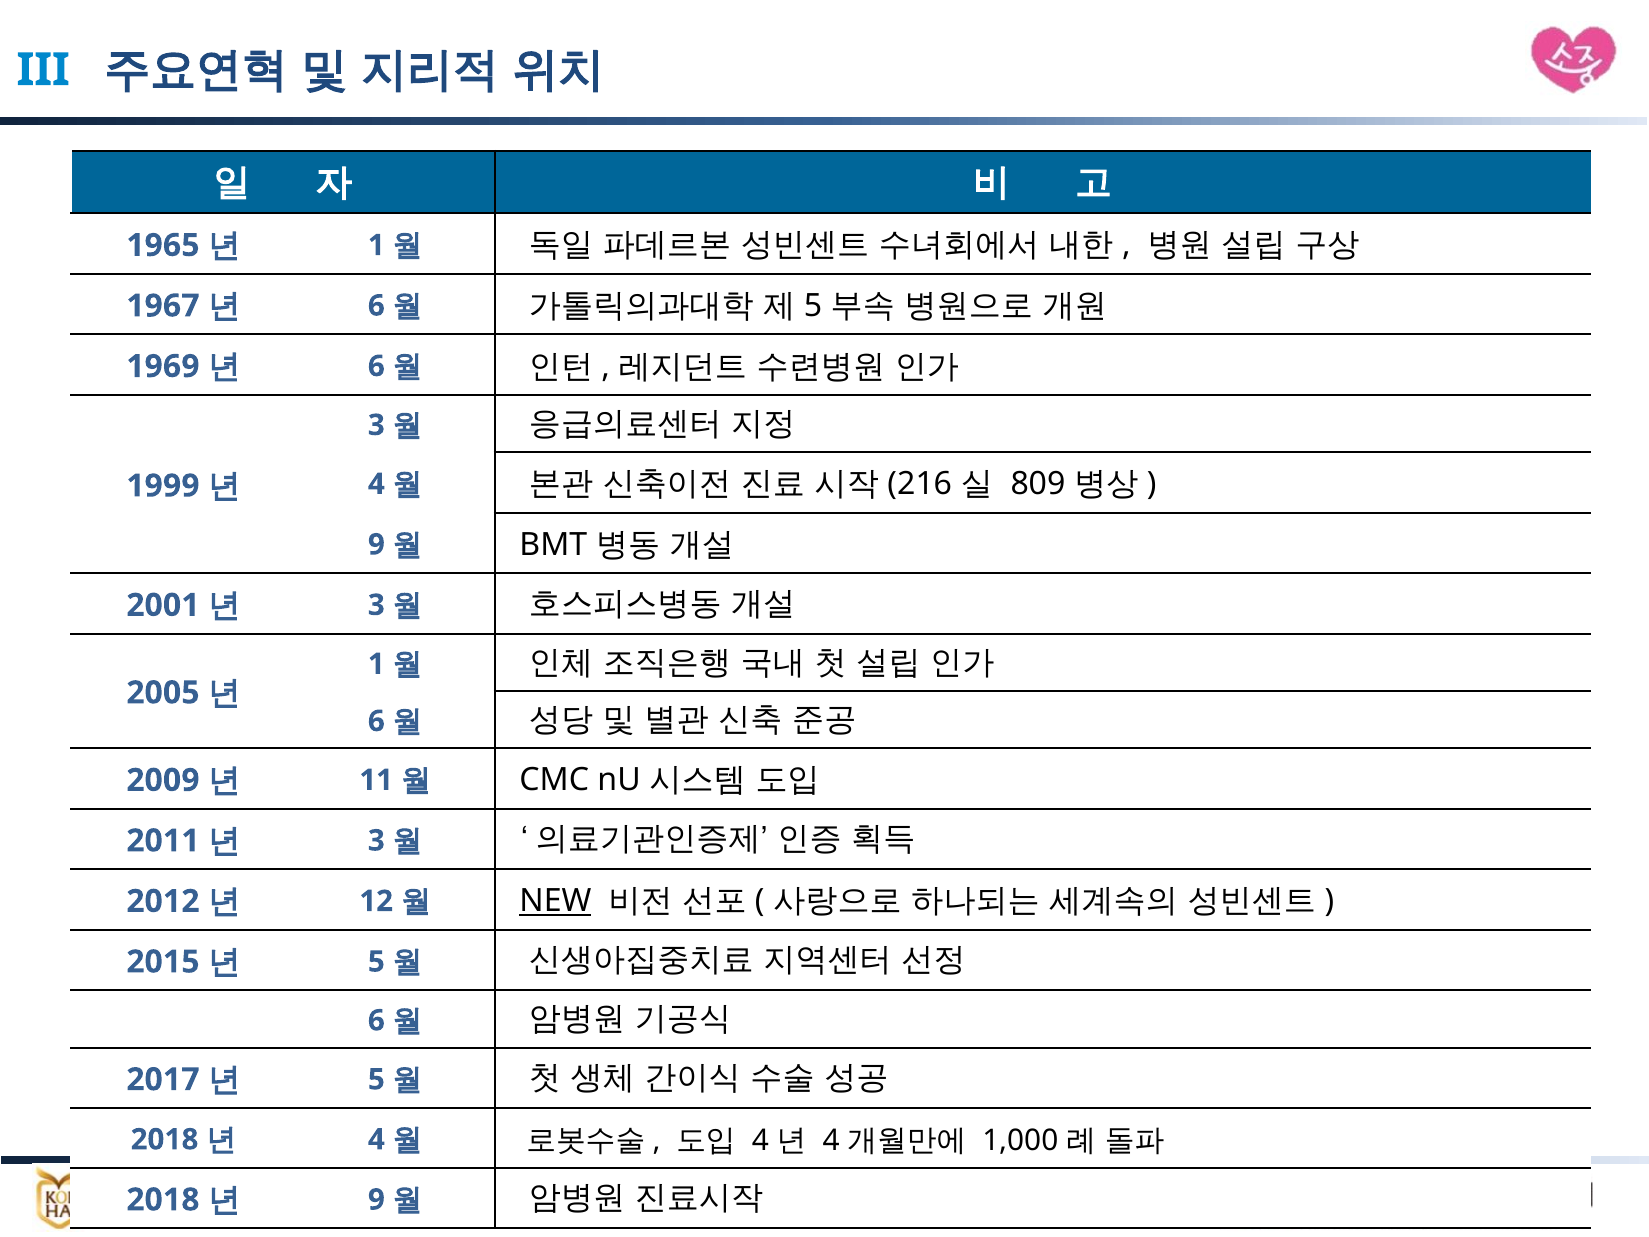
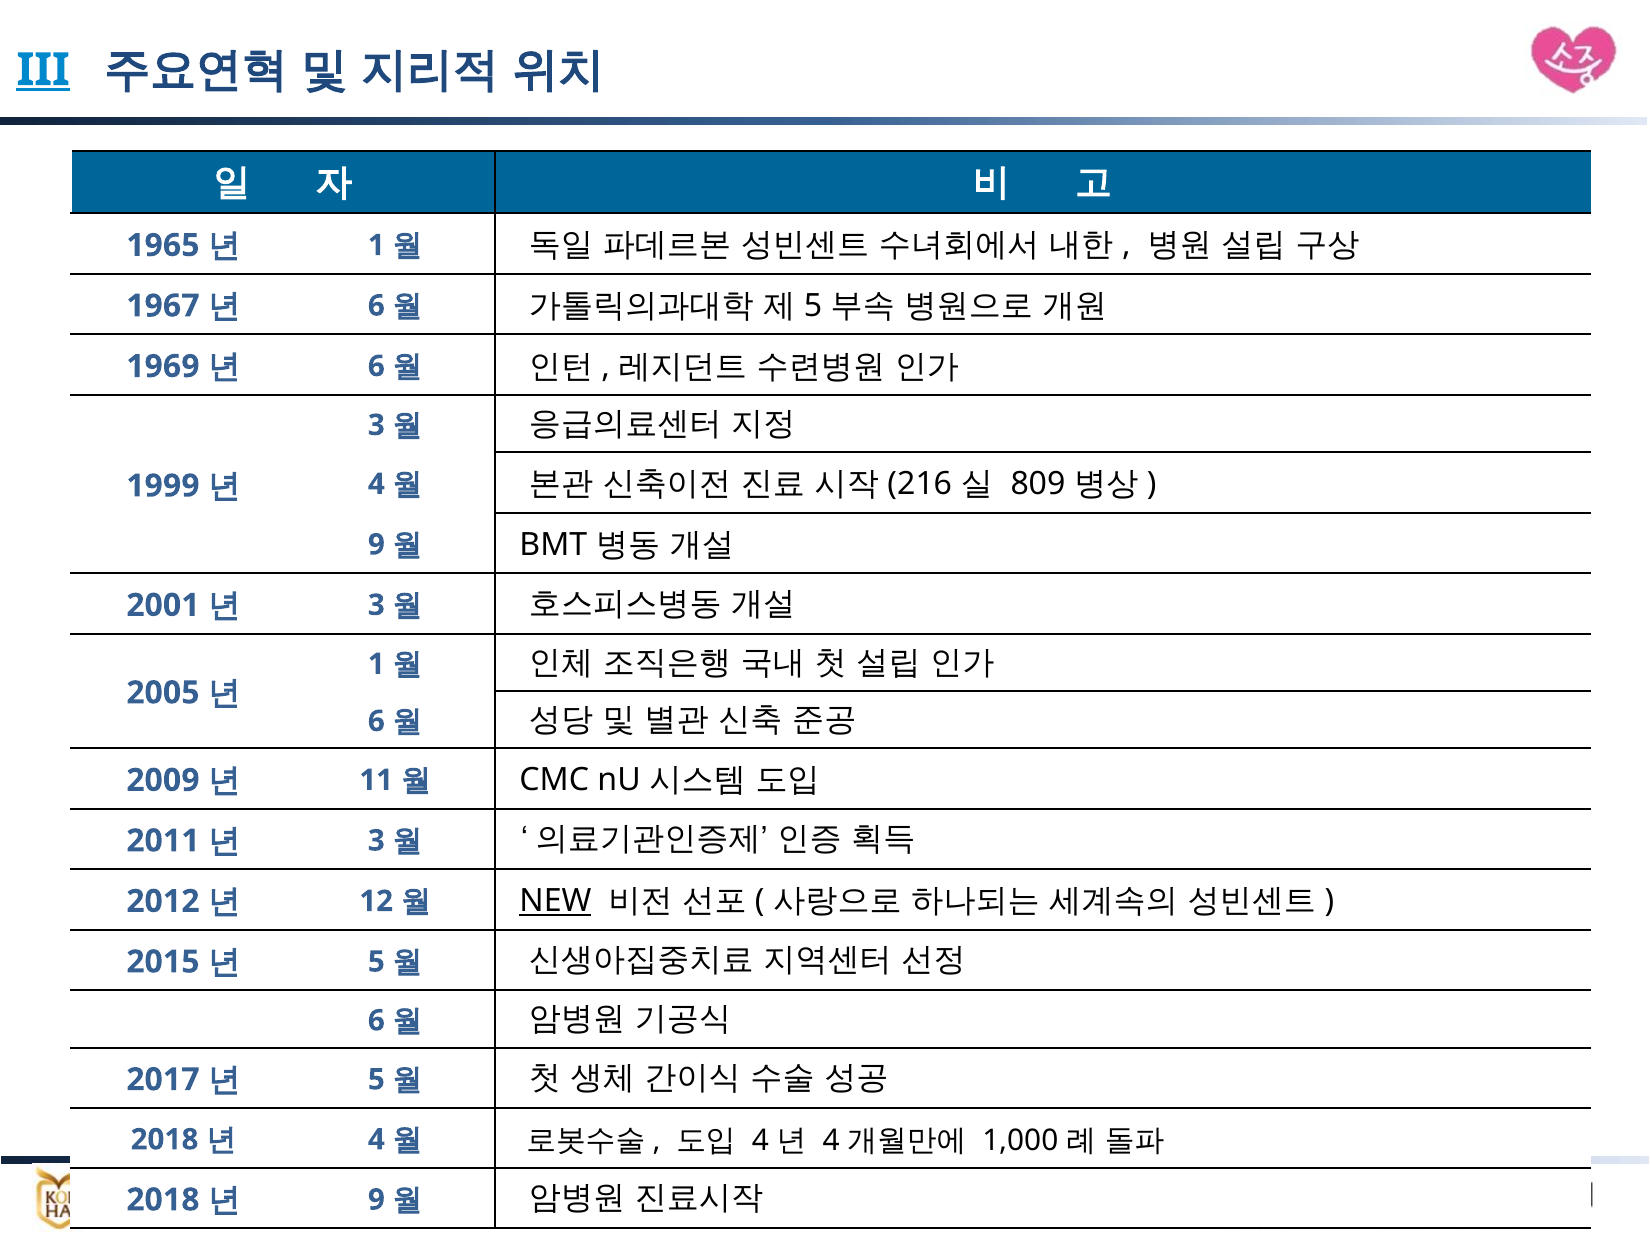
III underline: none -> present
